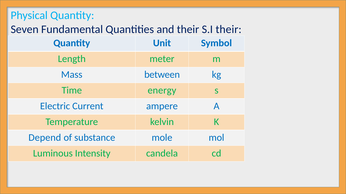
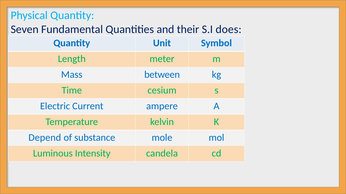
S.I their: their -> does
energy: energy -> cesium
